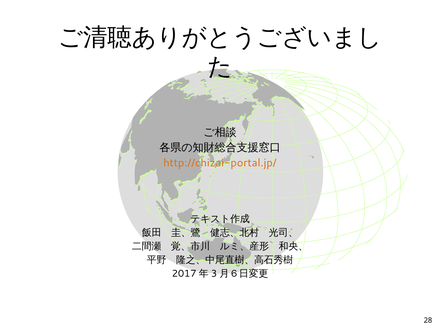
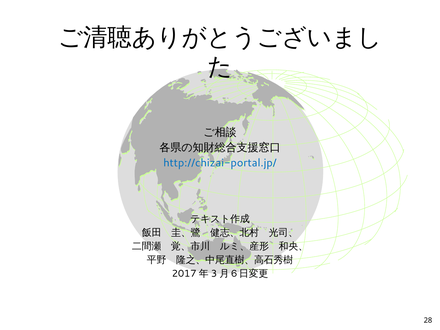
http://chizai-portal.jp/ colour: orange -> blue
